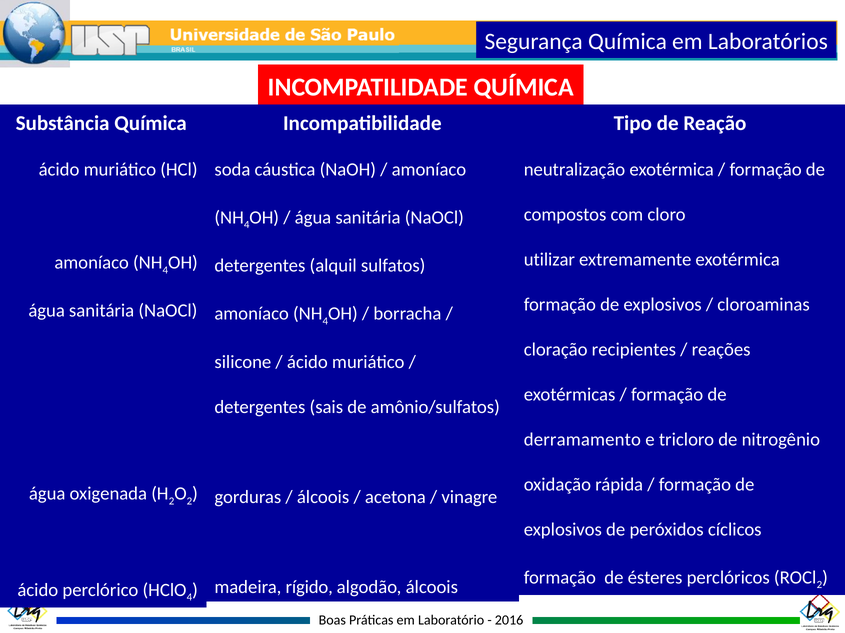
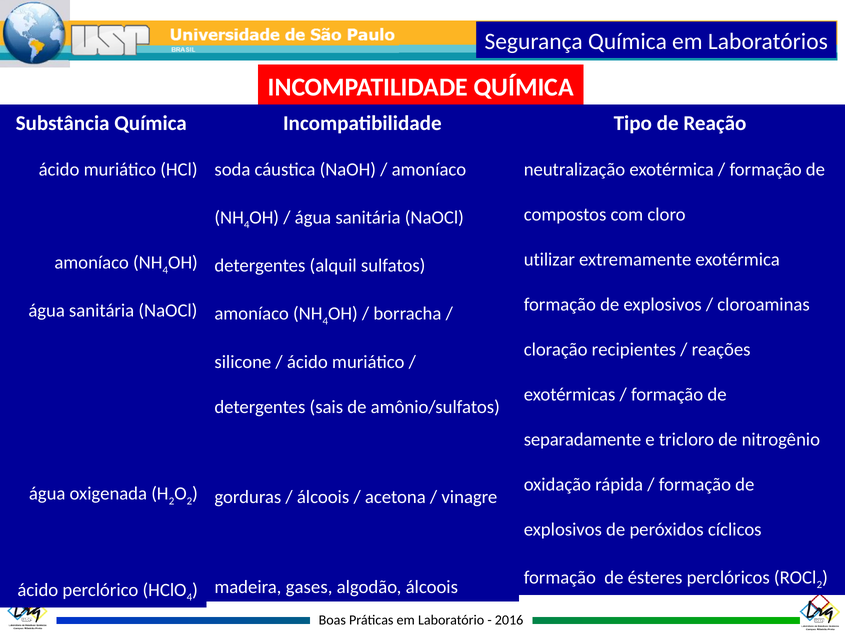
derramamento: derramamento -> separadamente
rígido: rígido -> gases
